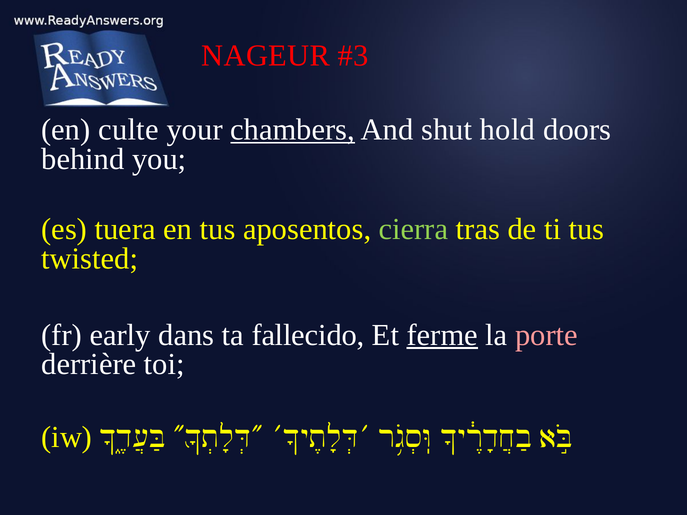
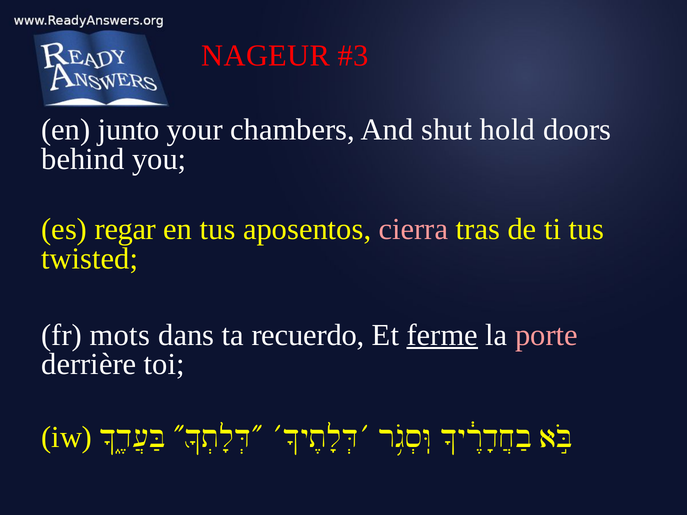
culte: culte -> junto
chambers underline: present -> none
tuera: tuera -> regar
cierra colour: light green -> pink
early: early -> mots
fallecido: fallecido -> recuerdo
